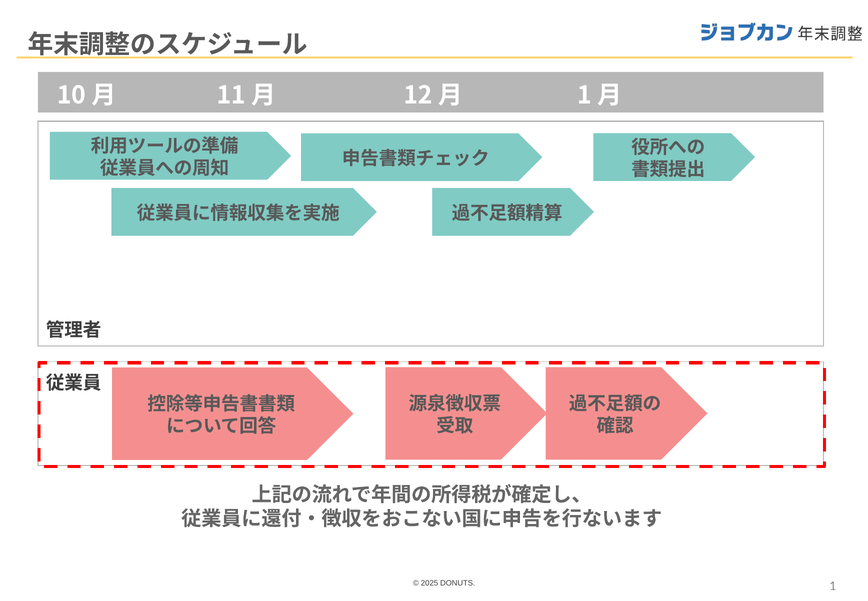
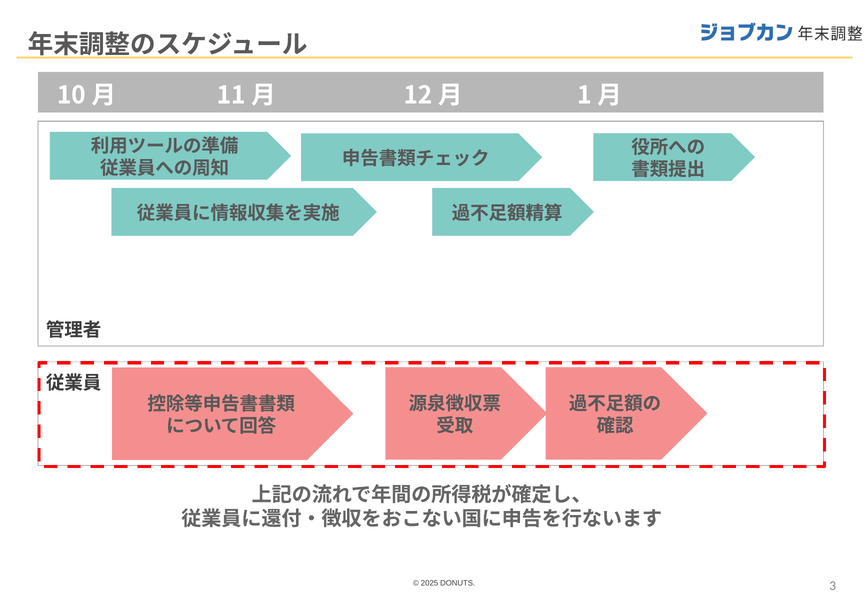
1: 1 -> 3
